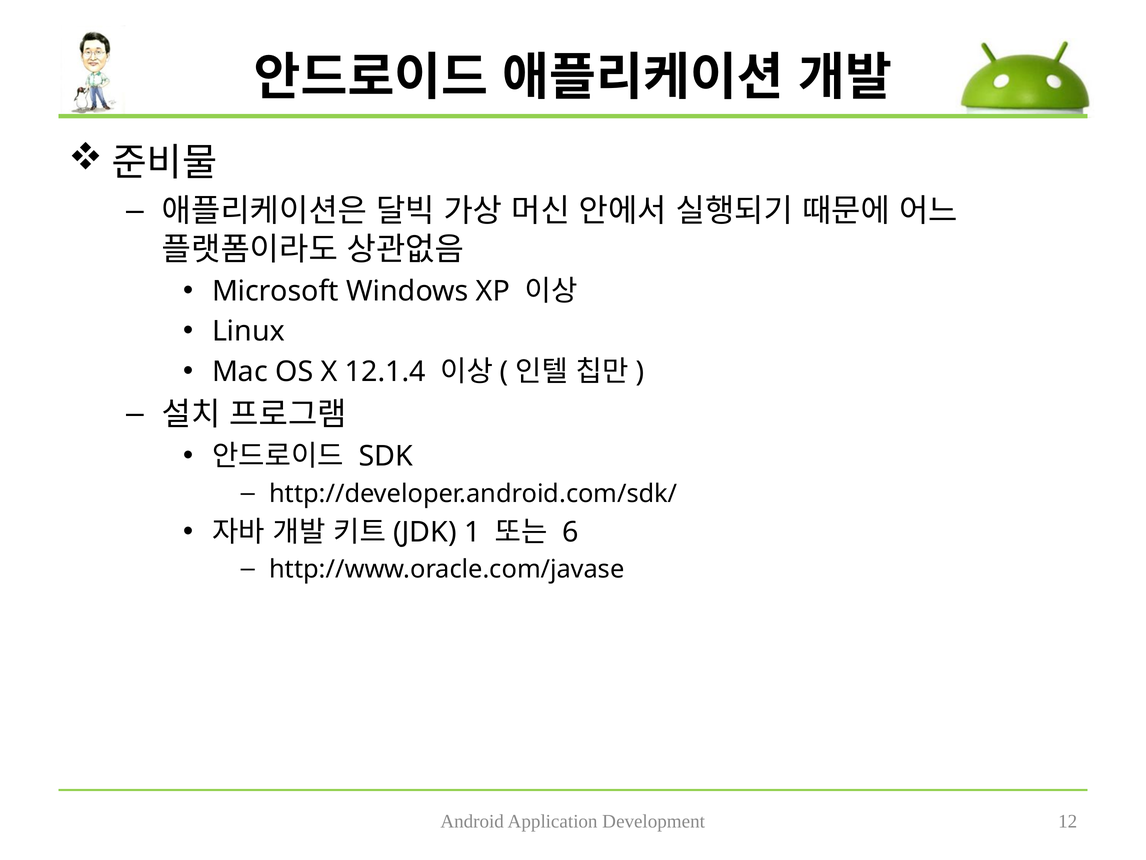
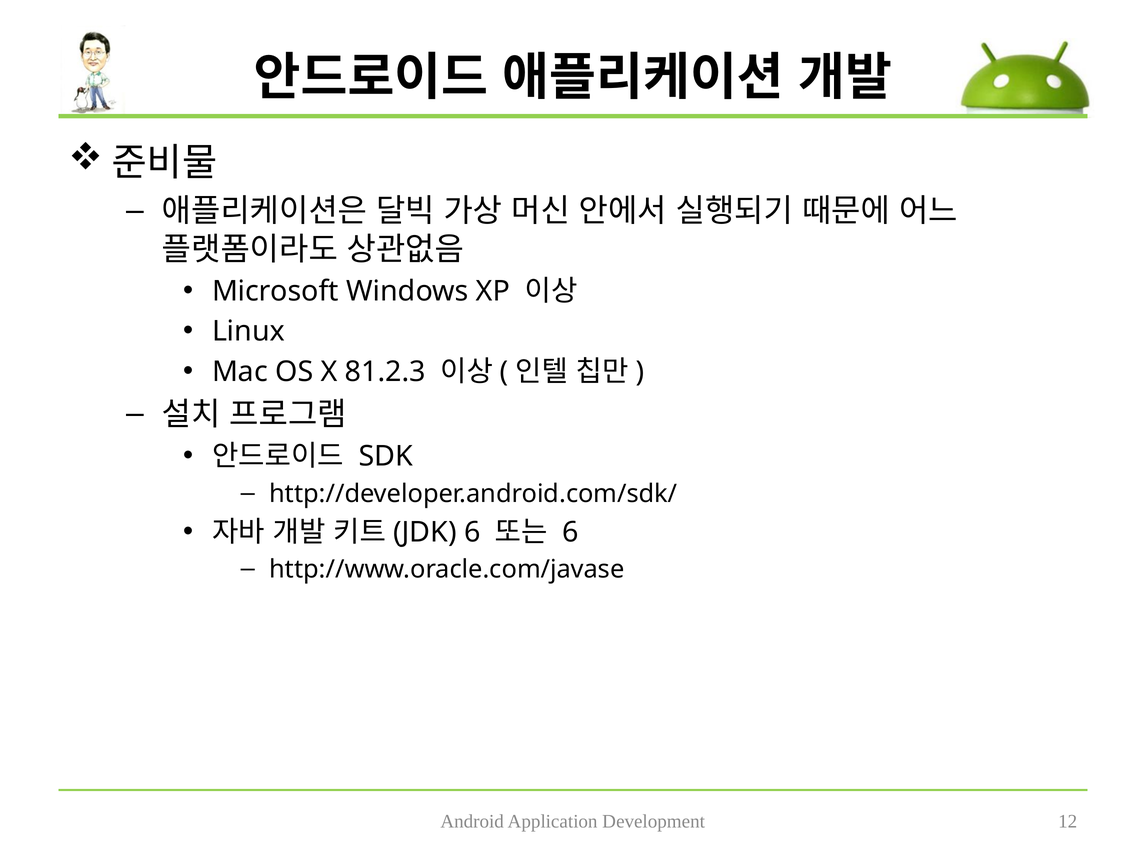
12.1.4: 12.1.4 -> 81.2.3
1 at (472, 532): 1 -> 6
